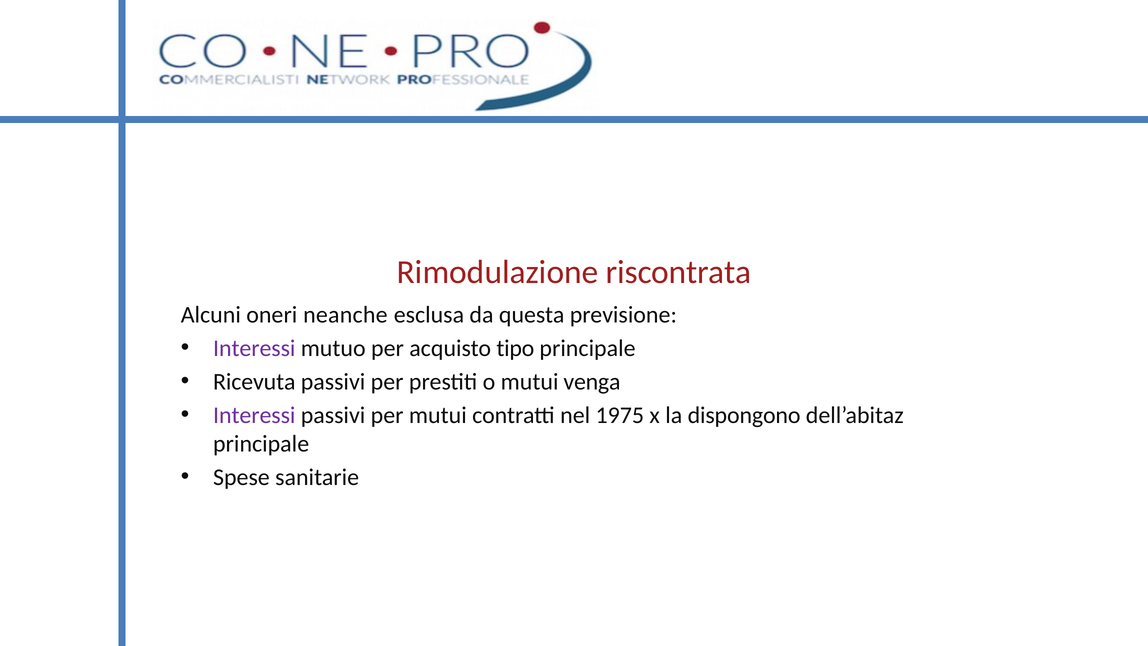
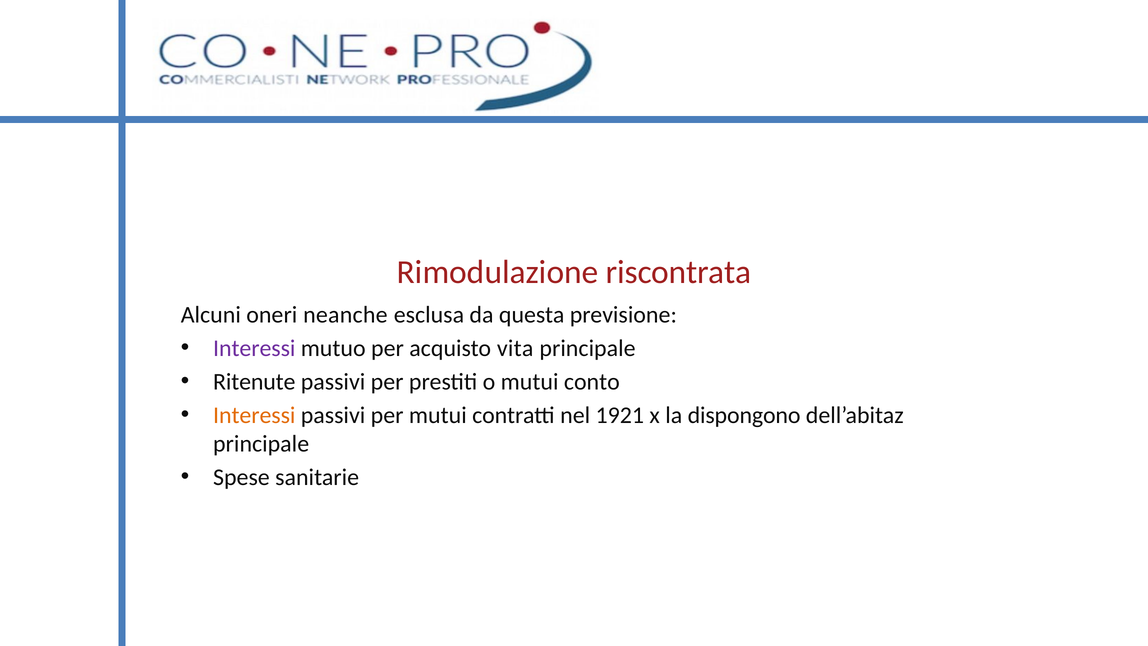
tipo: tipo -> vita
Ricevuta: Ricevuta -> Ritenute
venga: venga -> conto
Interessi at (254, 415) colour: purple -> orange
1975: 1975 -> 1921
